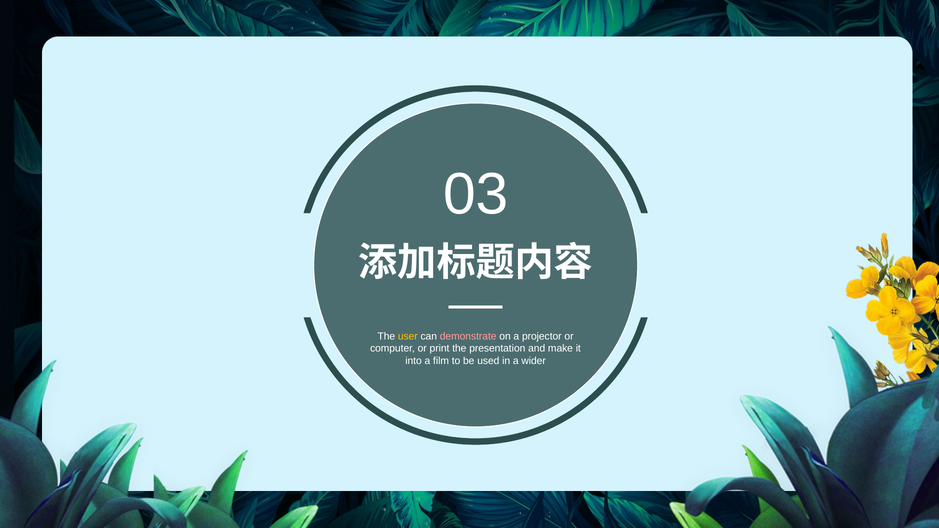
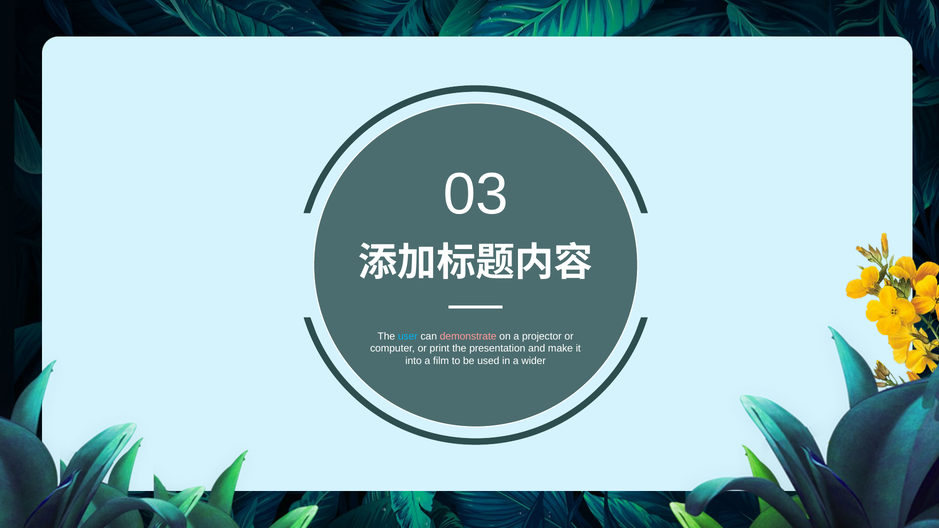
user colour: yellow -> light blue
